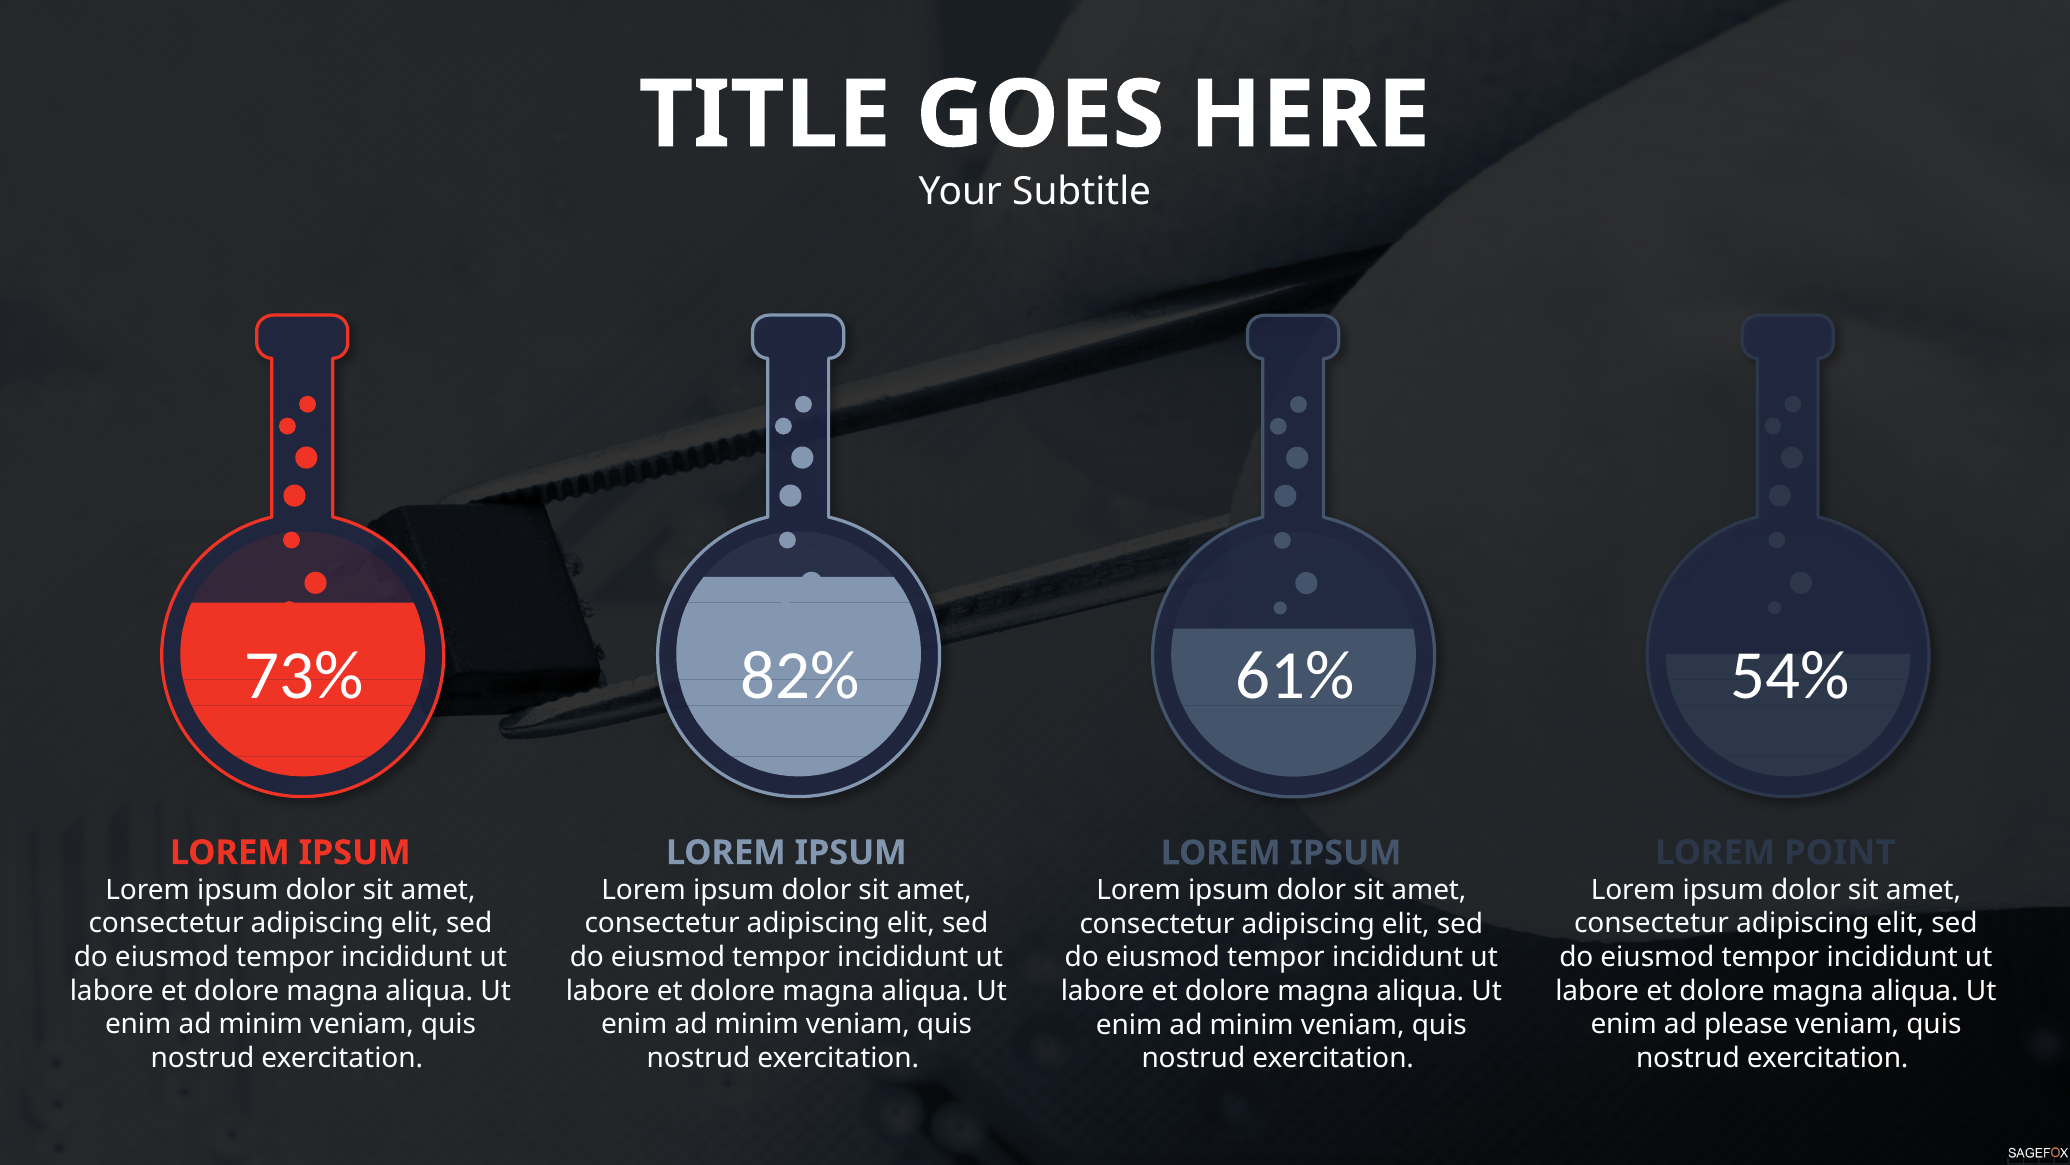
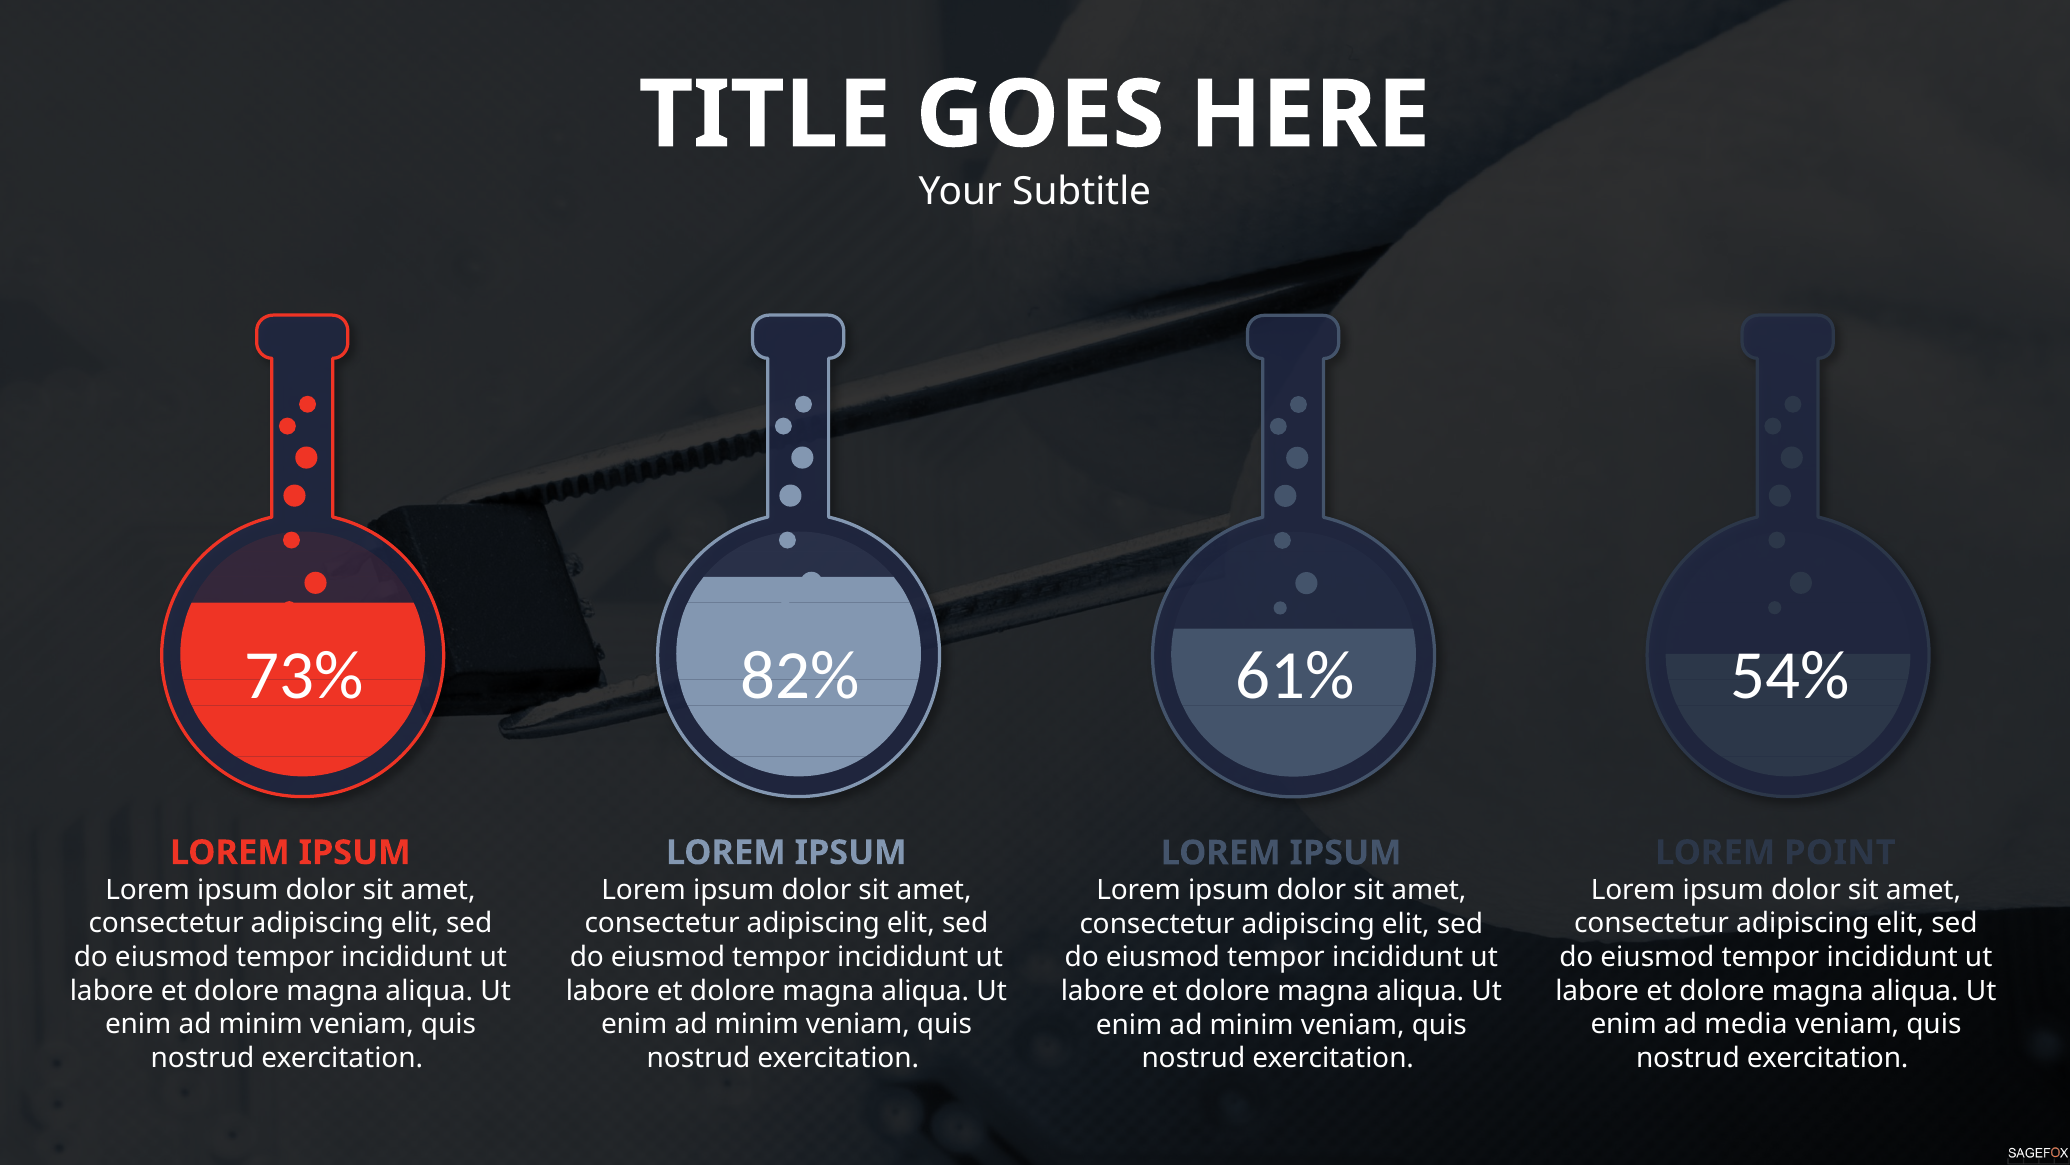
please: please -> media
